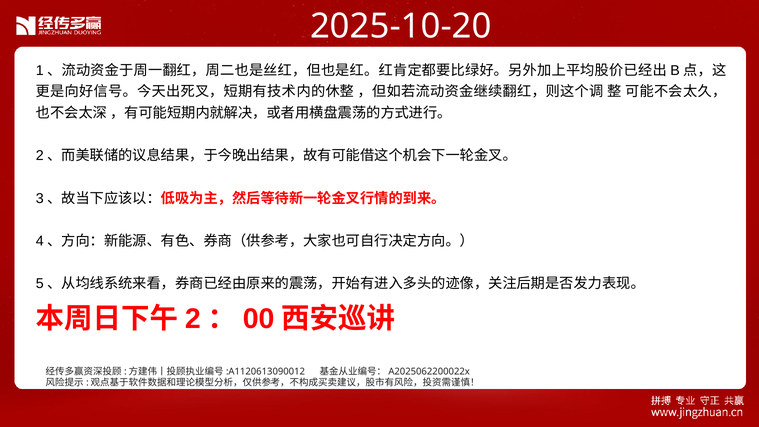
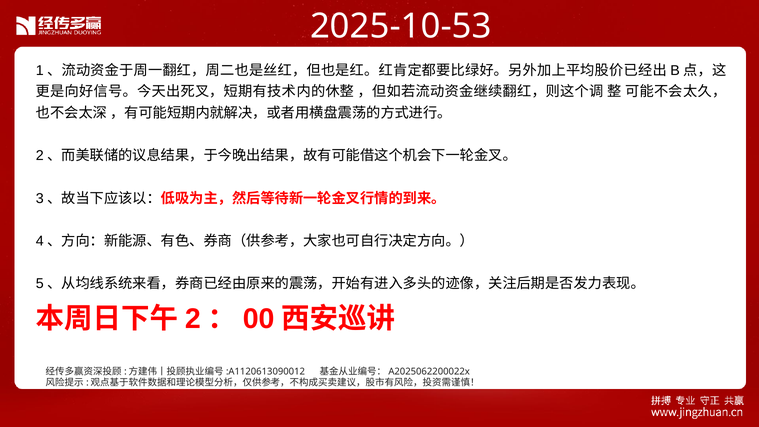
2025-10-20: 2025-10-20 -> 2025-10-53
